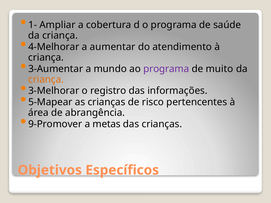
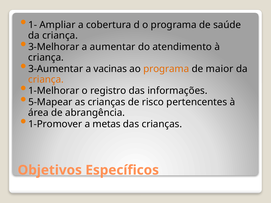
4-Melhorar: 4-Melhorar -> 3-Melhorar
mundo: mundo -> vacinas
programa at (166, 69) colour: purple -> orange
muito: muito -> maior
3-Melhorar: 3-Melhorar -> 1-Melhorar
9-Promover: 9-Promover -> 1-Promover
